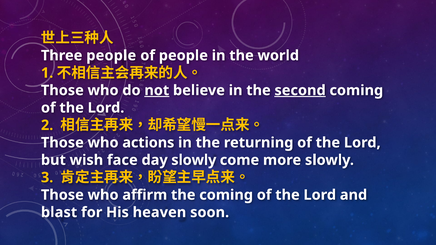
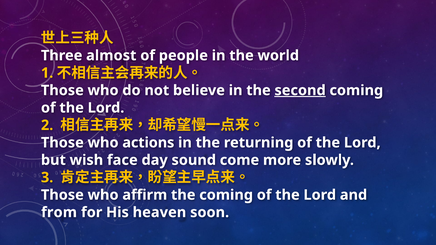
Three people: people -> almost
not underline: present -> none
day slowly: slowly -> sound
blast: blast -> from
